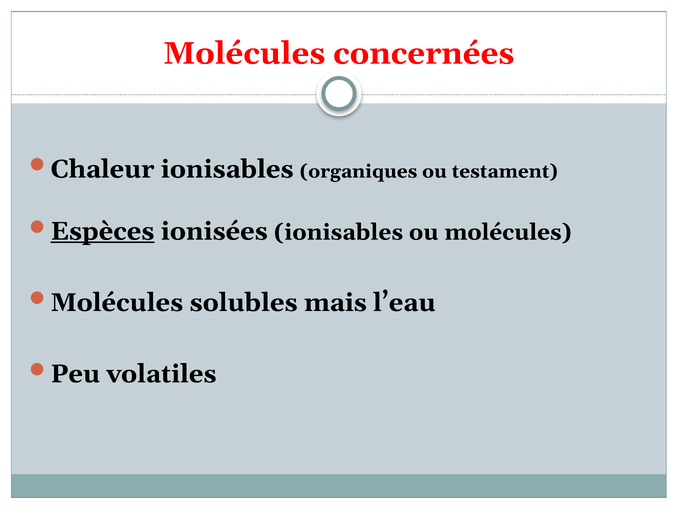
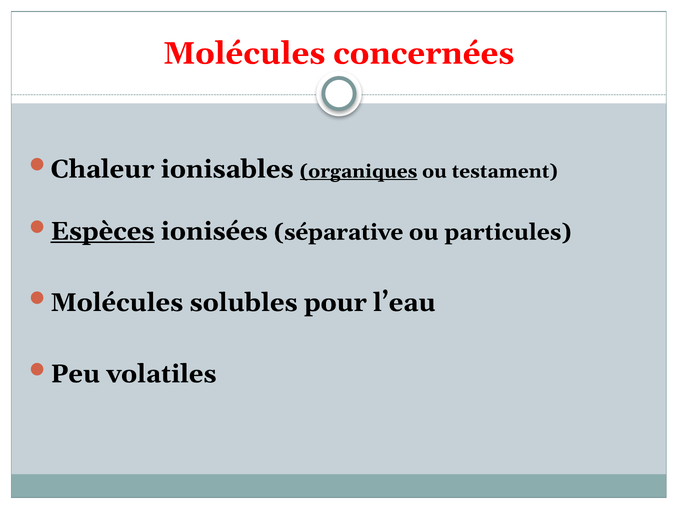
organiques underline: none -> present
ionisées ionisables: ionisables -> séparative
ou molécules: molécules -> particules
mais: mais -> pour
